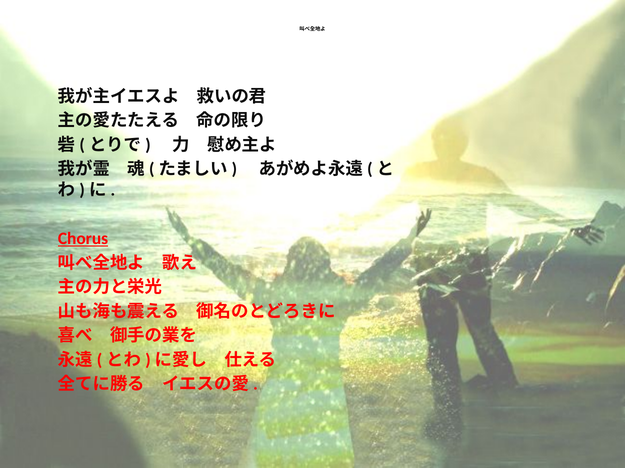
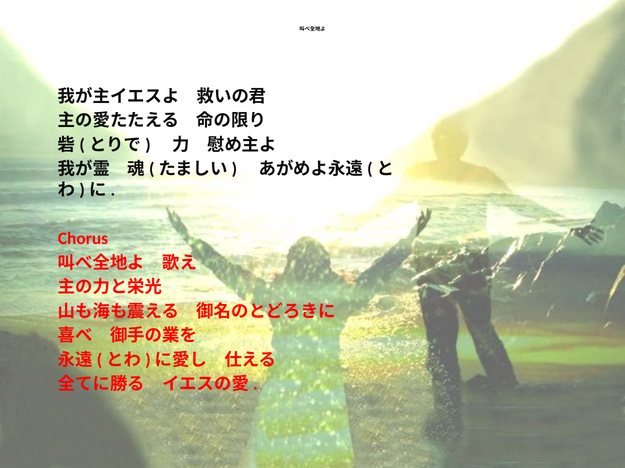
Chorus underline: present -> none
